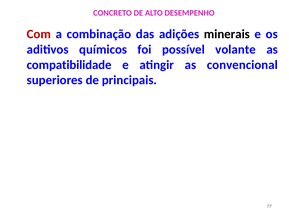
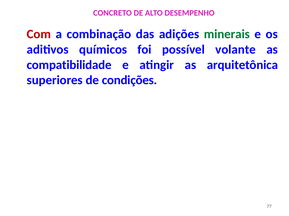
minerais colour: black -> green
convencional: convencional -> arquitetônica
principais: principais -> condições
